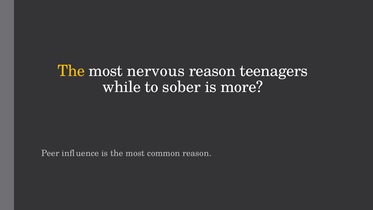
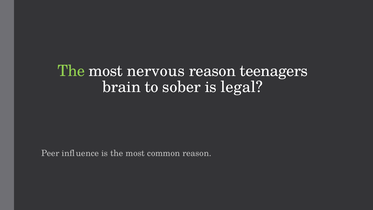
The at (71, 71) colour: yellow -> light green
while: while -> brain
more: more -> legal
